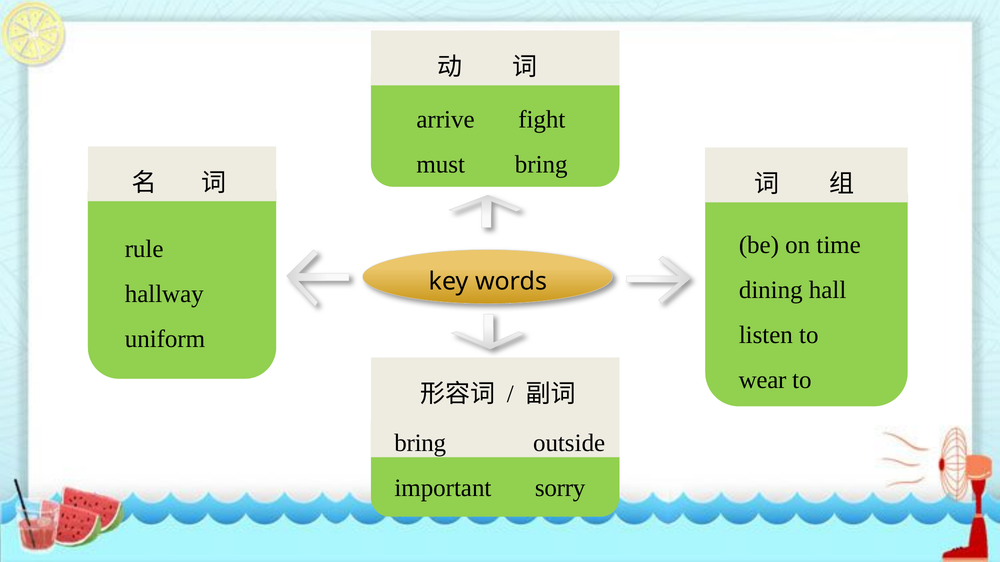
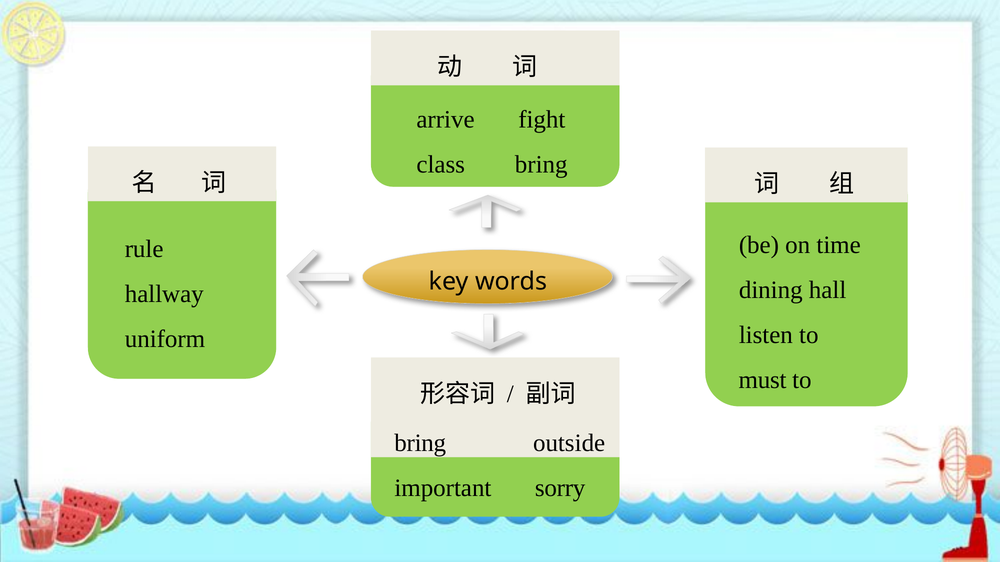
must: must -> class
wear: wear -> must
